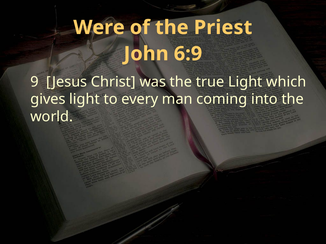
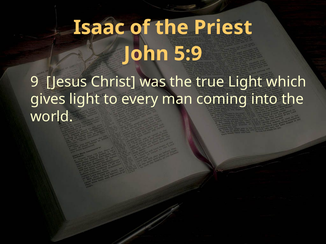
Were: Were -> Isaac
6:9: 6:9 -> 5:9
